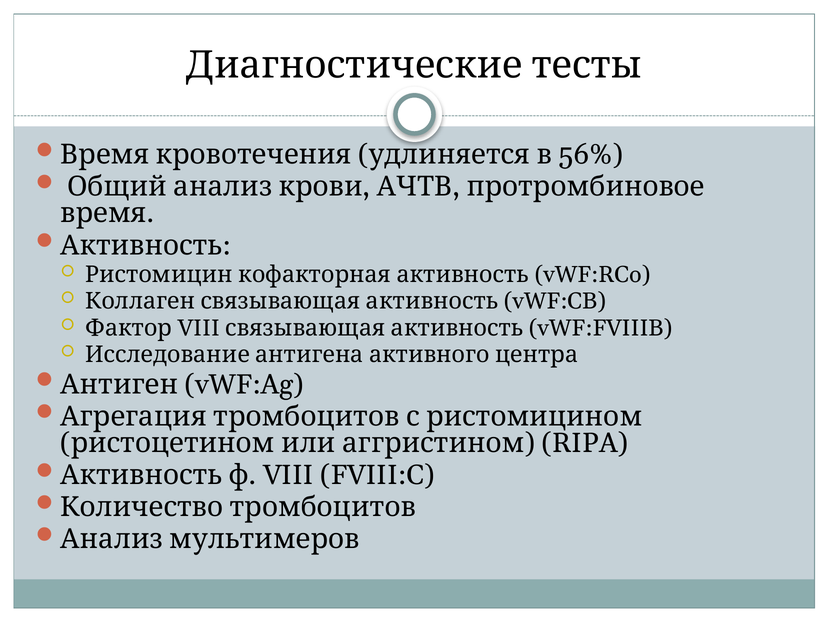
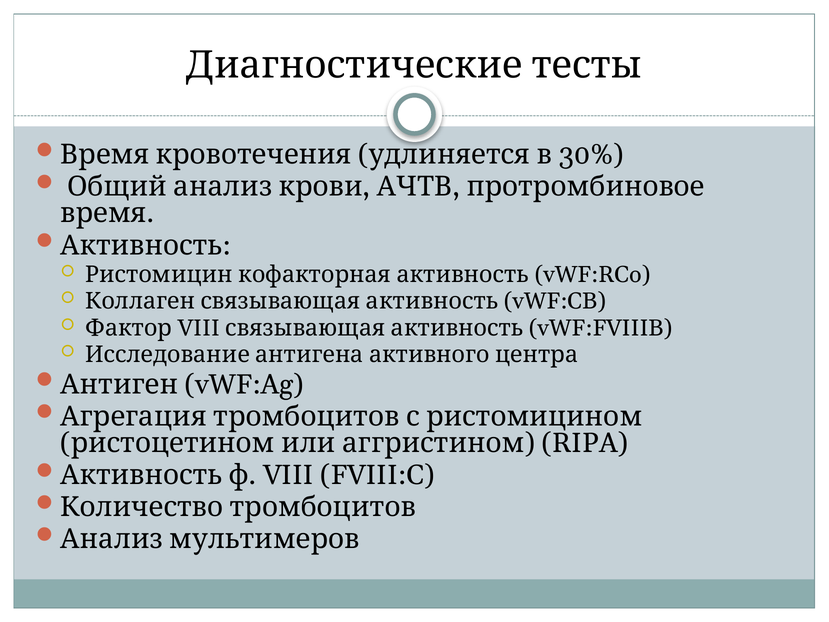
56%: 56% -> 30%
